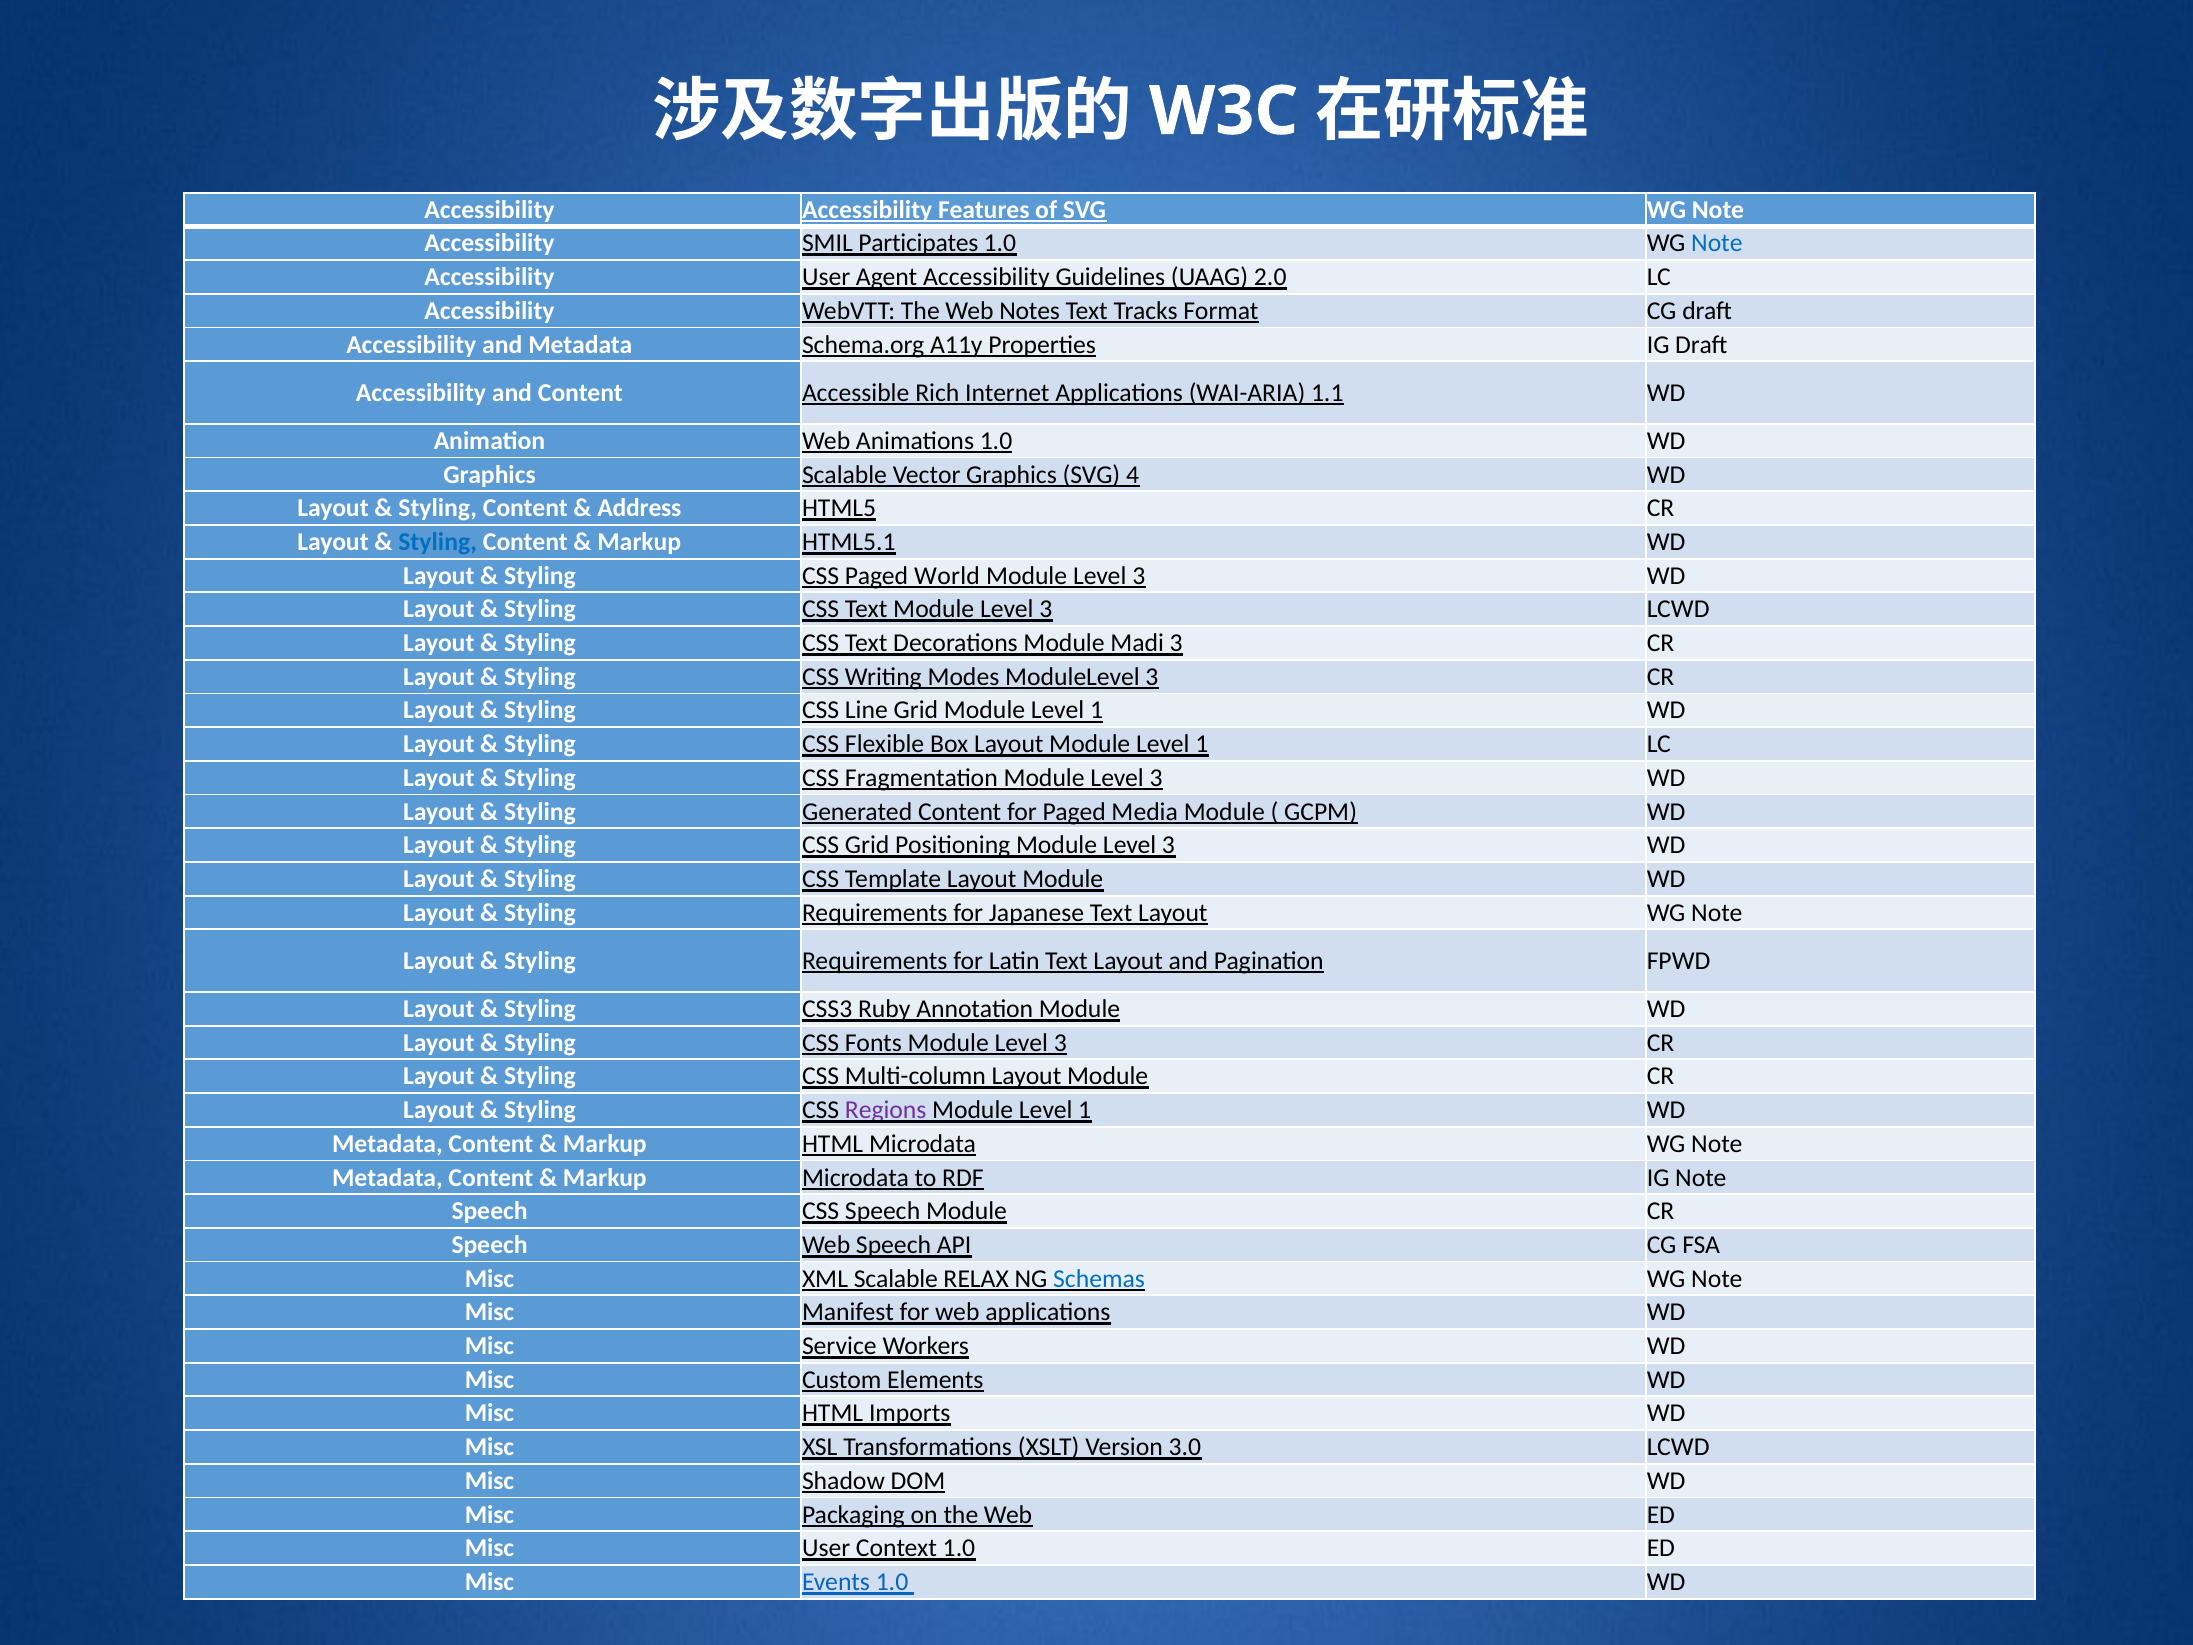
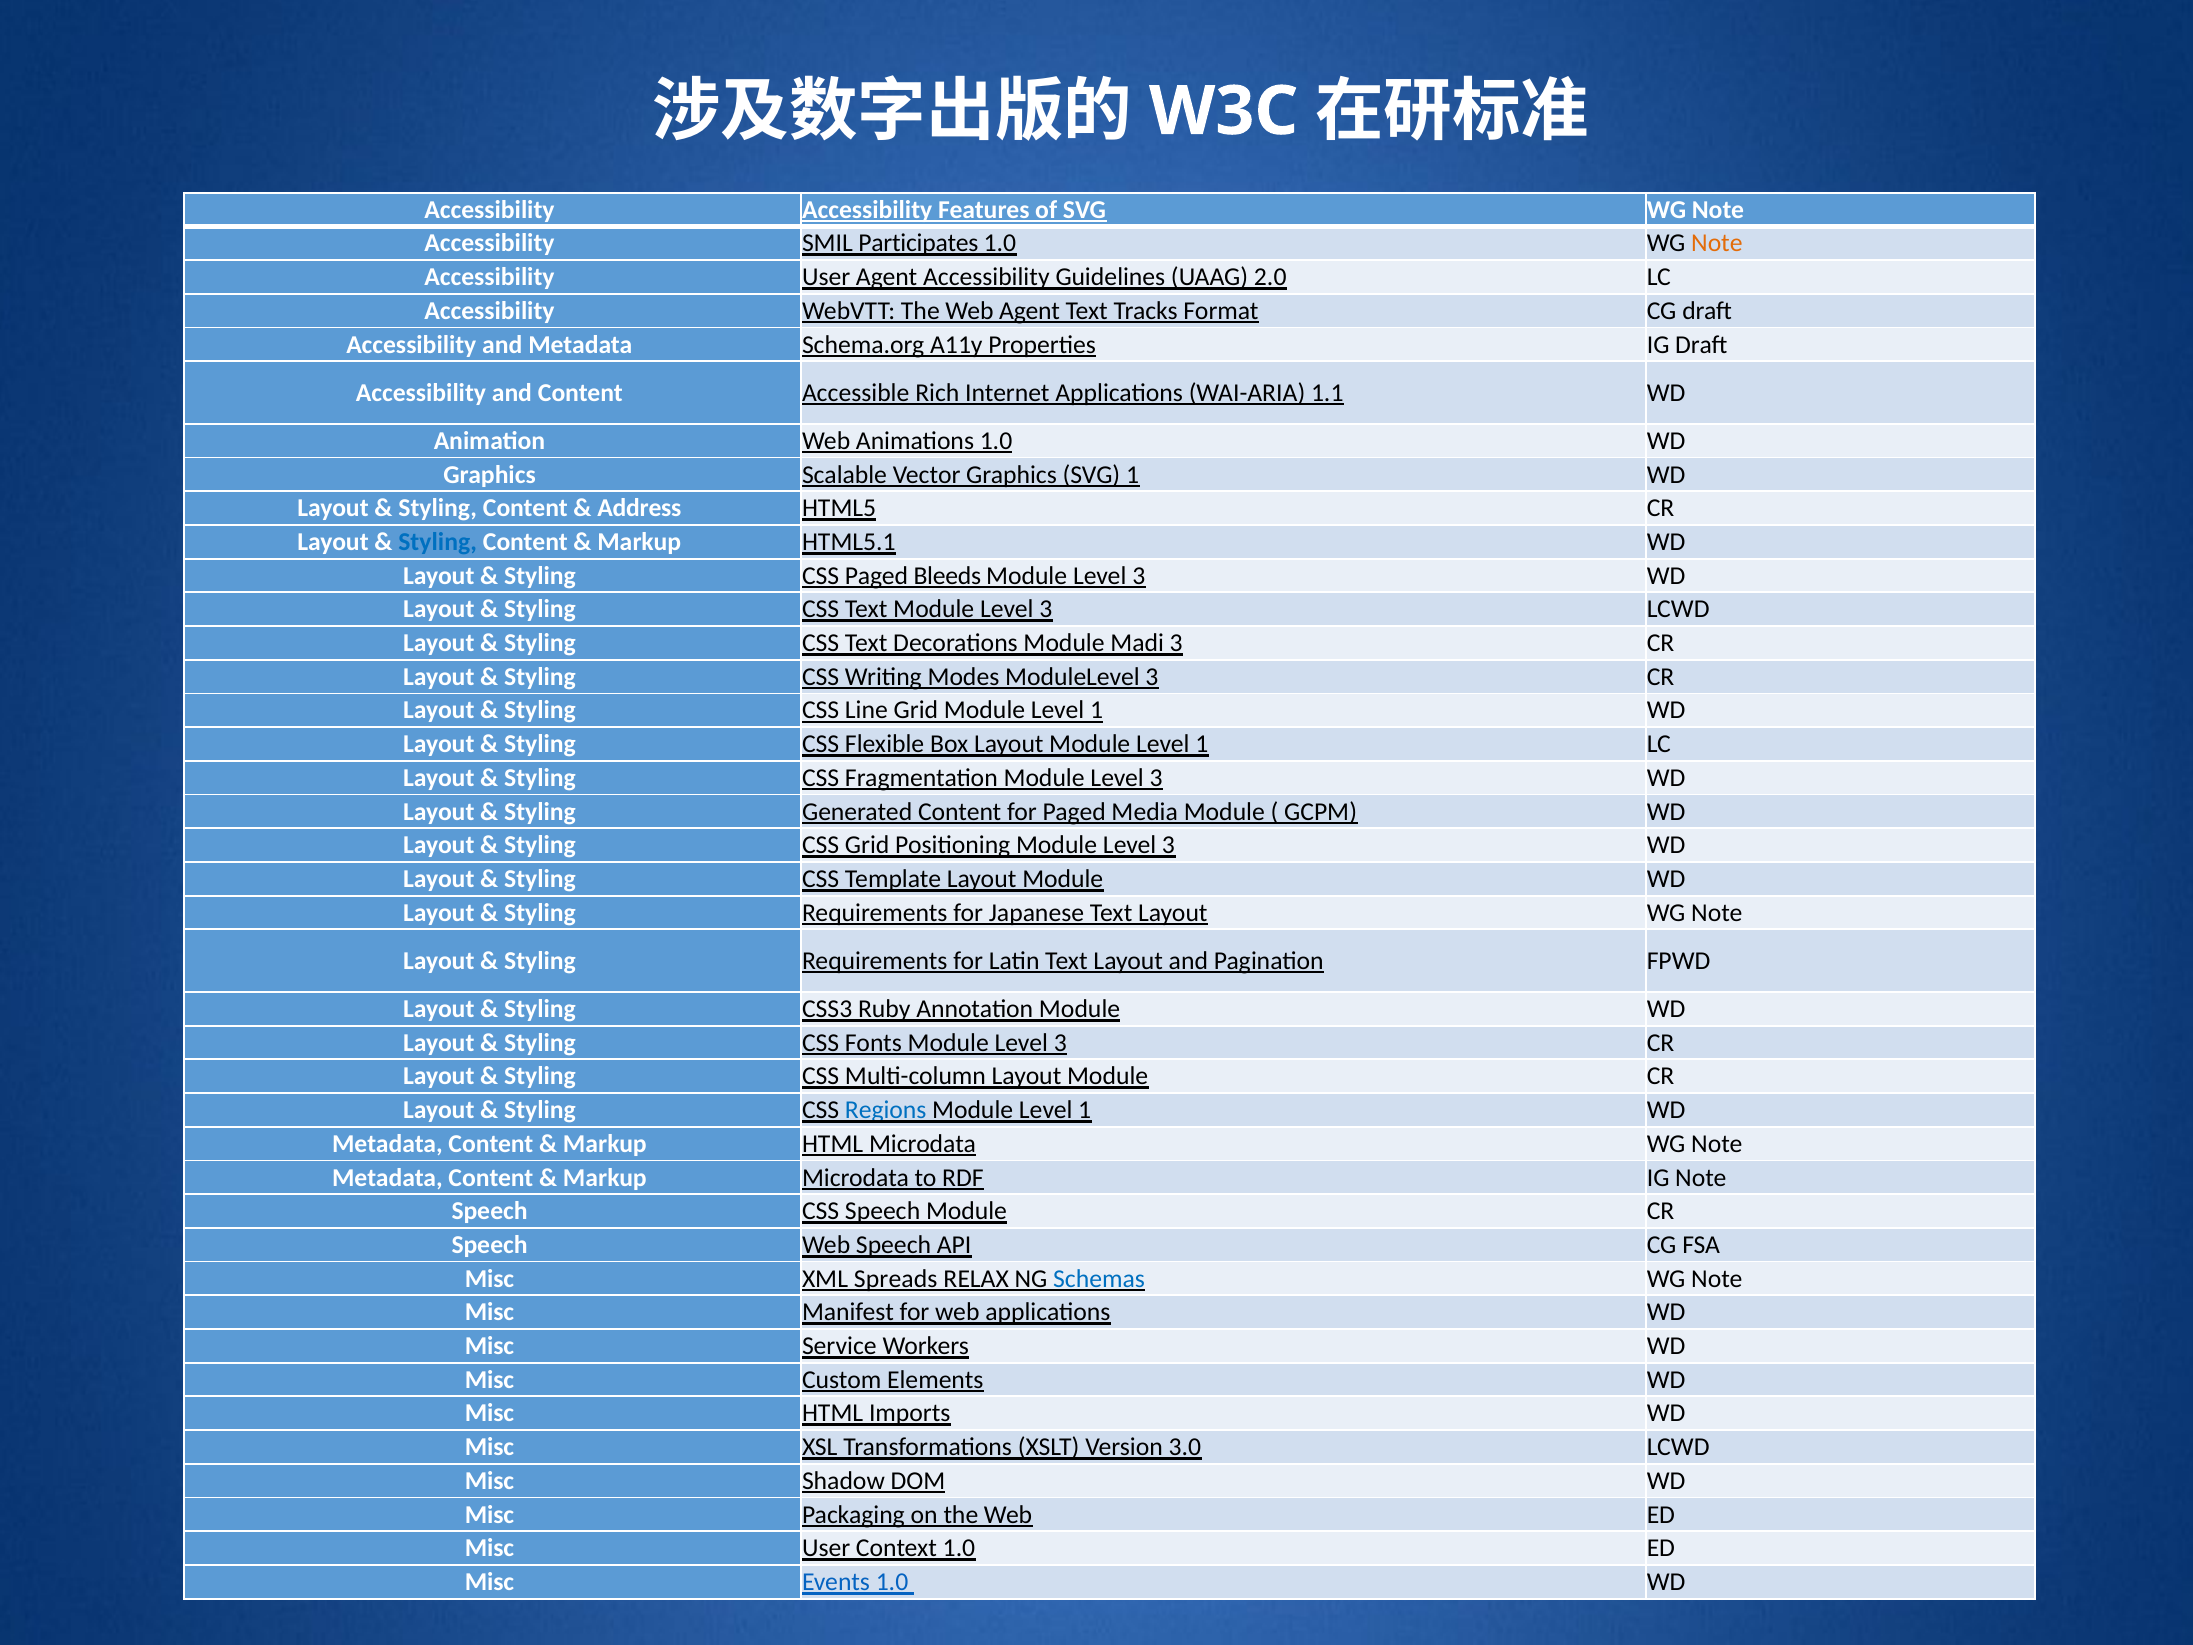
Note at (1717, 243) colour: blue -> orange
Web Notes: Notes -> Agent
SVG 4: 4 -> 1
World: World -> Bleeds
Regions colour: purple -> blue
XML Scalable: Scalable -> Spreads
